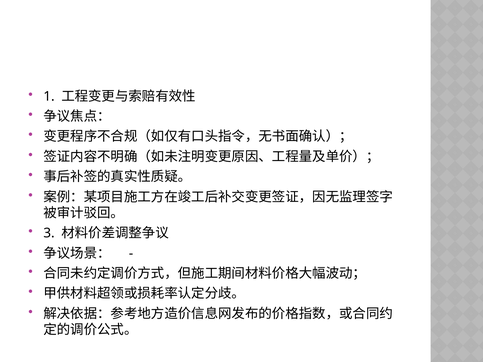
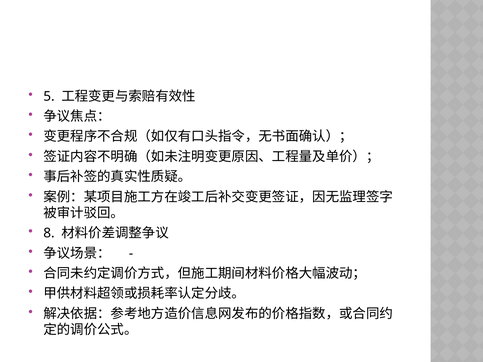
1: 1 -> 5
3: 3 -> 8
